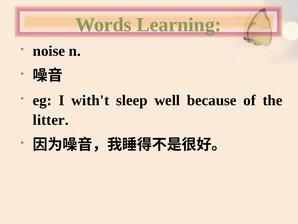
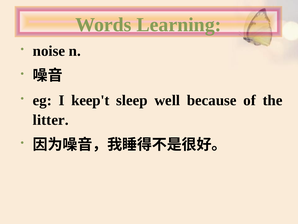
with't: with't -> keep't
